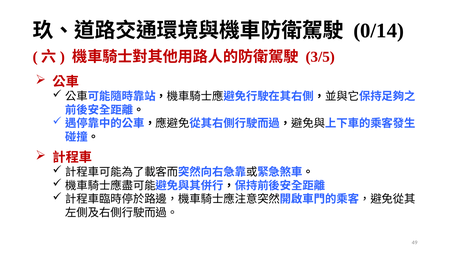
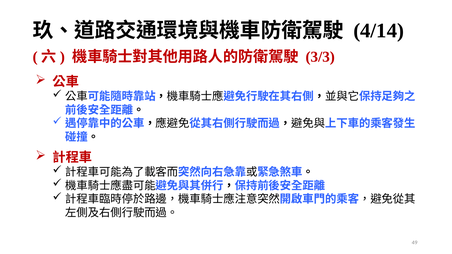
0/14: 0/14 -> 4/14
3/5: 3/5 -> 3/3
